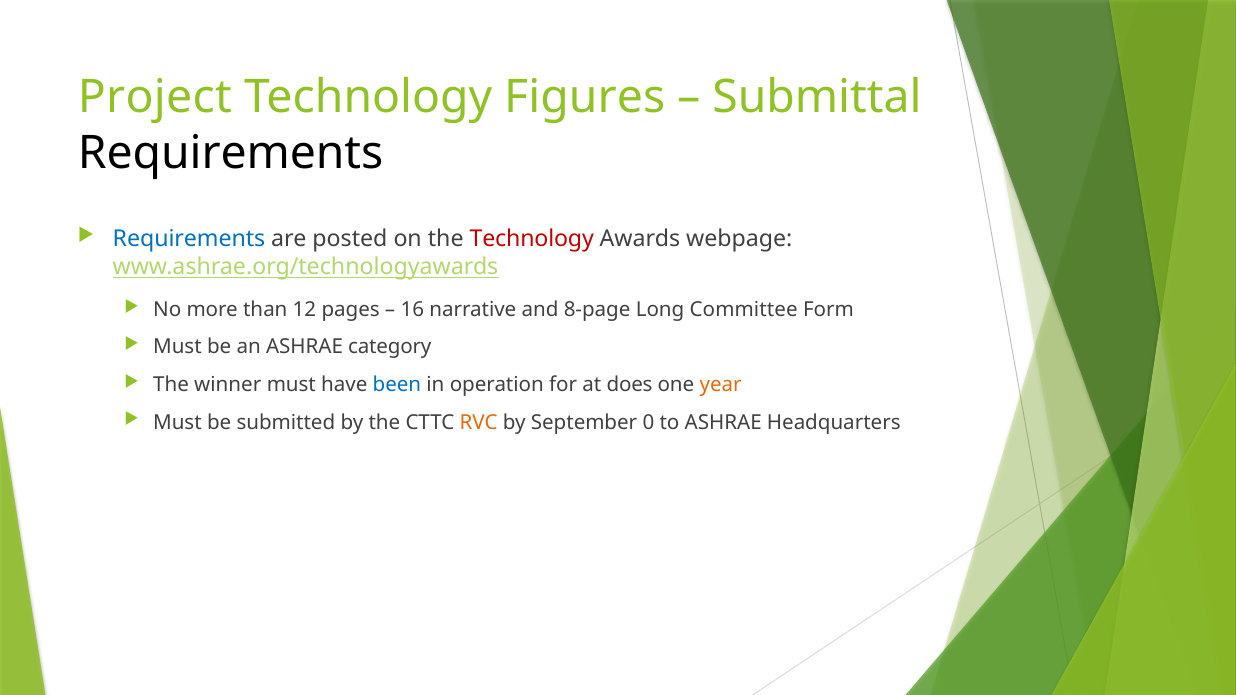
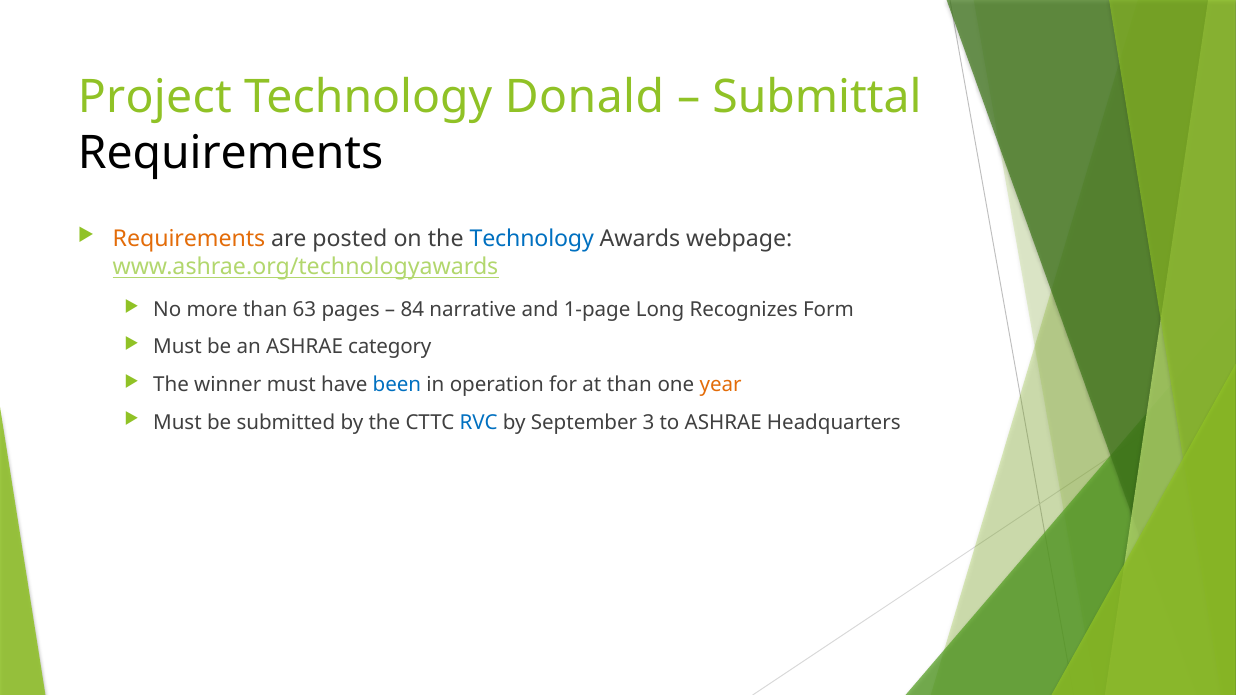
Figures: Figures -> Donald
Requirements at (189, 239) colour: blue -> orange
Technology at (532, 239) colour: red -> blue
12: 12 -> 63
16: 16 -> 84
8-page: 8-page -> 1-page
Committee: Committee -> Recognizes
at does: does -> than
RVC colour: orange -> blue
0: 0 -> 3
